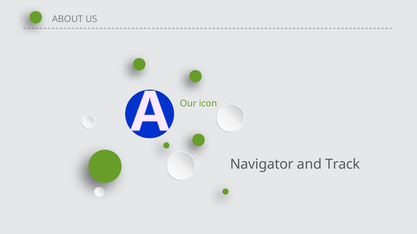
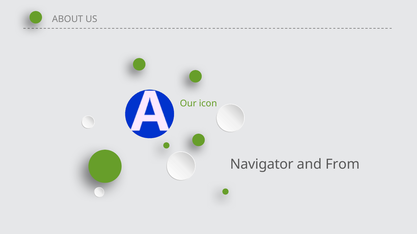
Track: Track -> From
